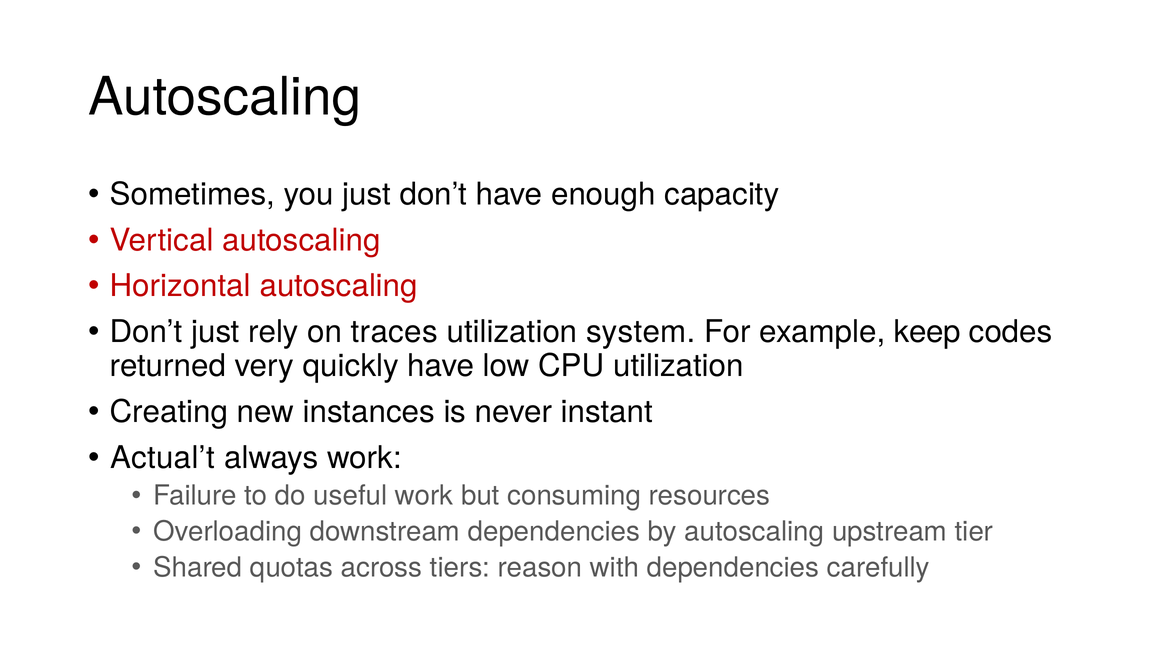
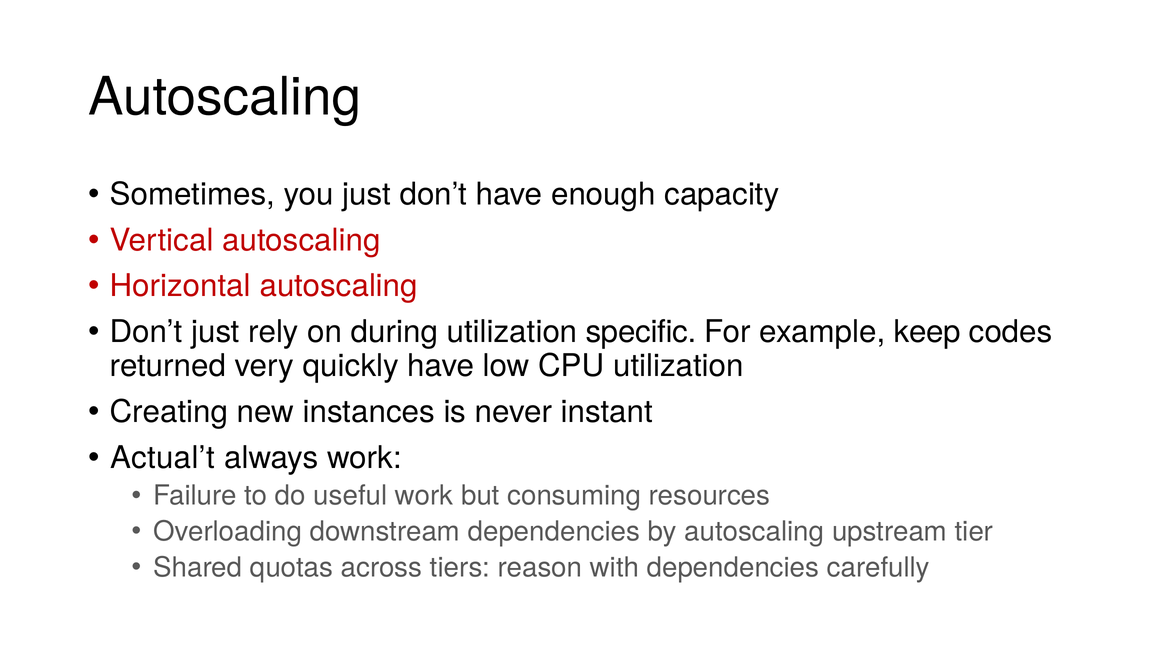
traces: traces -> during
system: system -> specific
